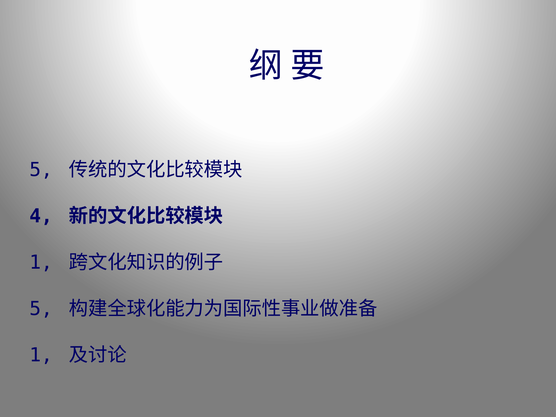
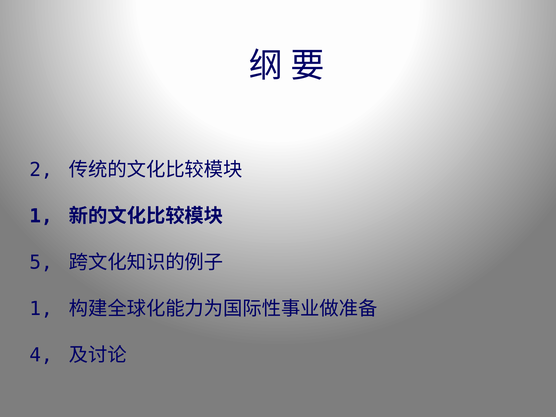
5 at (41, 170): 5 -> 2
4 at (41, 216): 4 -> 1
1 at (41, 262): 1 -> 5
5 at (41, 309): 5 -> 1
1 at (41, 355): 1 -> 4
